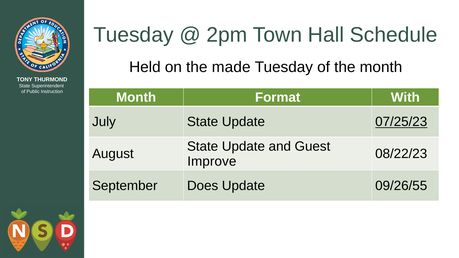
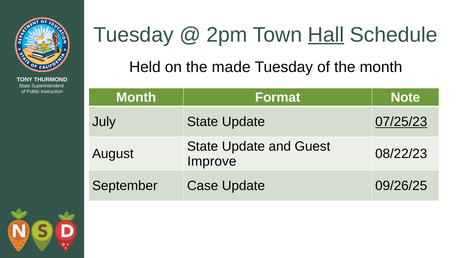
Hall underline: none -> present
With: With -> Note
Does: Does -> Case
09/26/55: 09/26/55 -> 09/26/25
